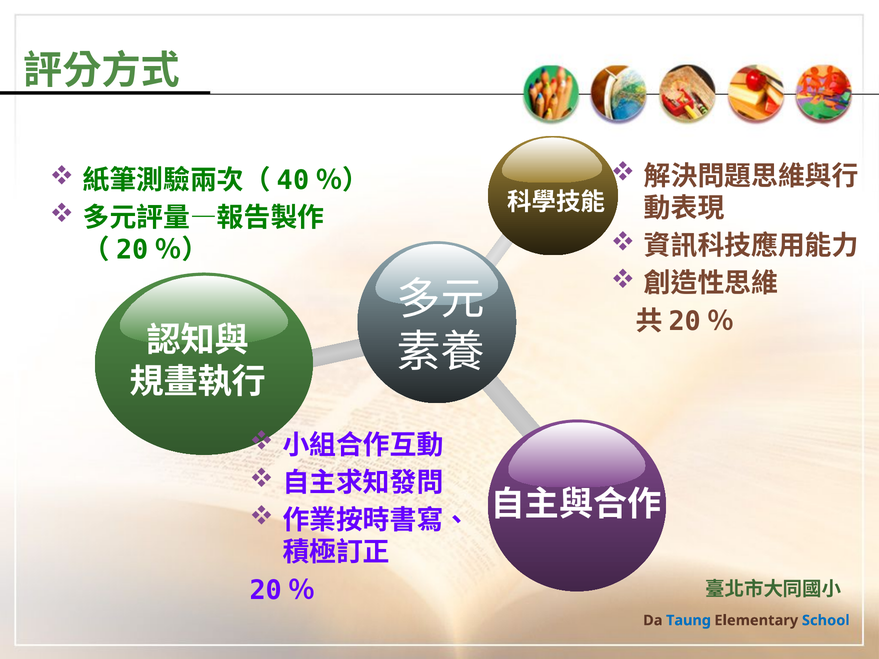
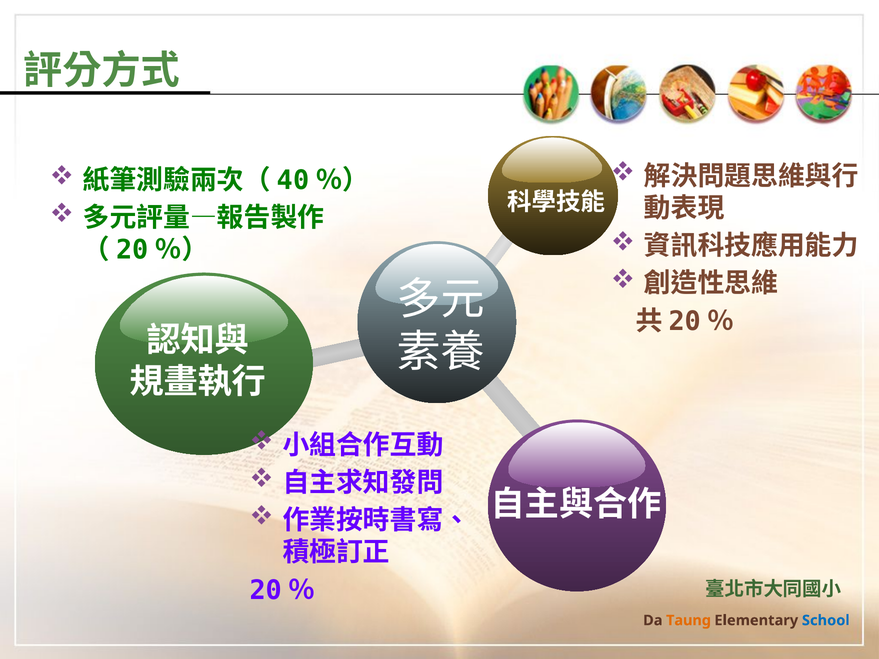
Taung colour: blue -> orange
